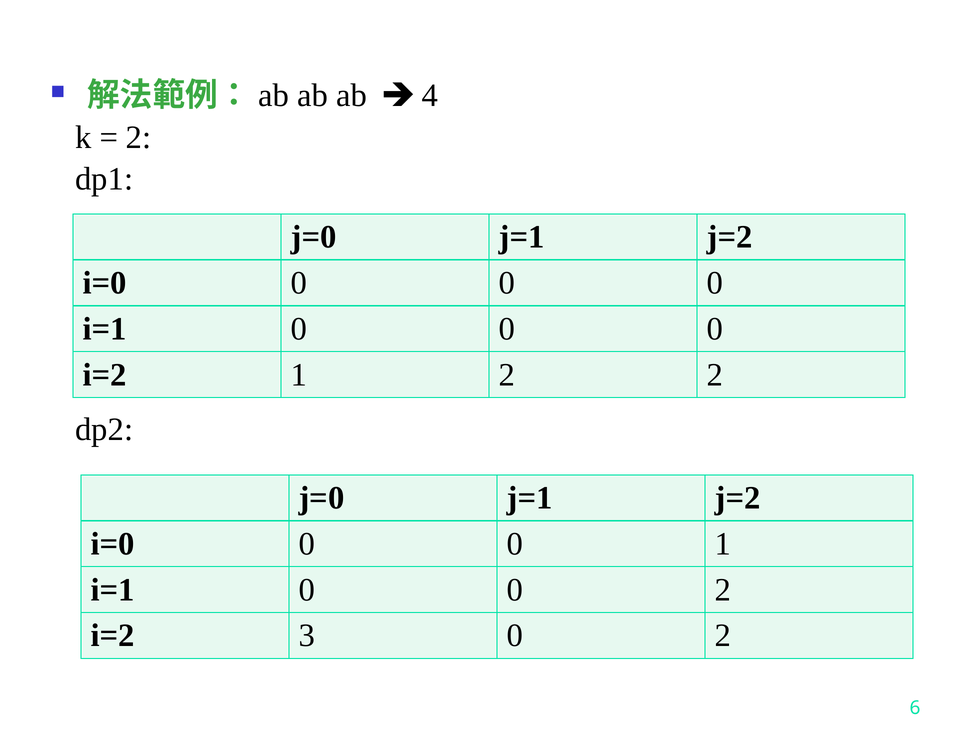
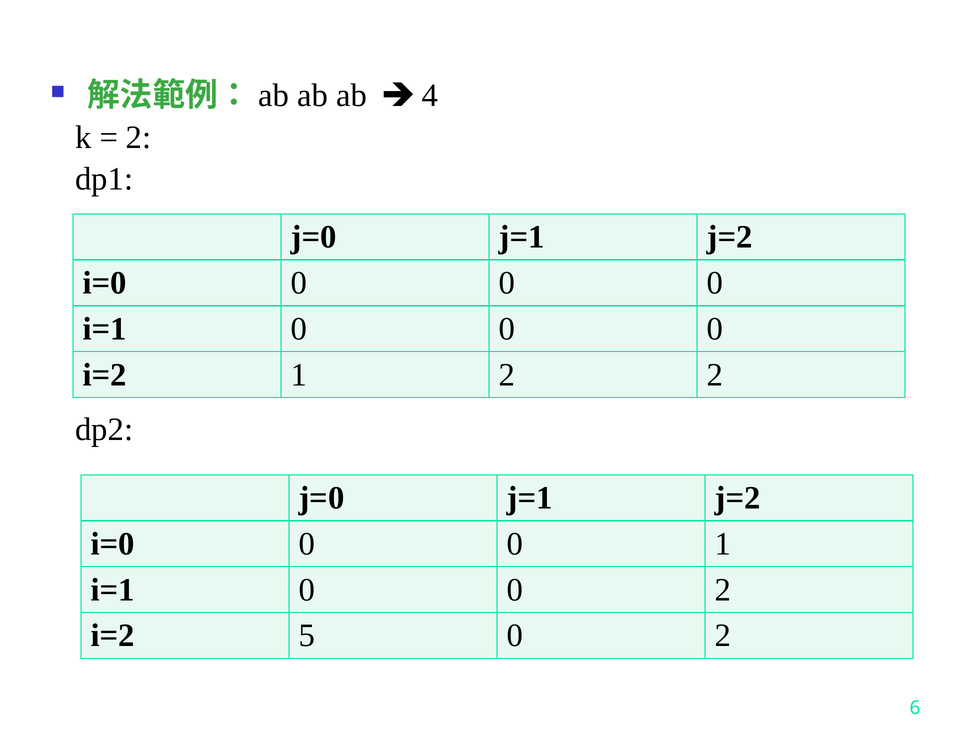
3: 3 -> 5
